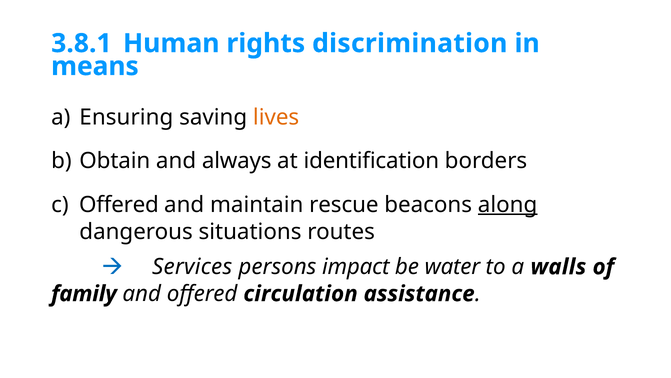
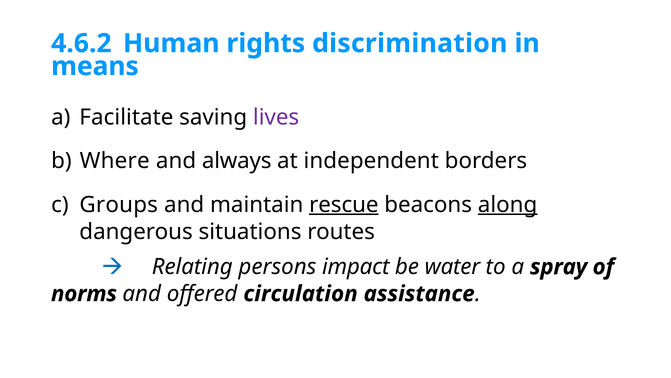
3.8.1: 3.8.1 -> 4.6.2
Ensuring: Ensuring -> Facilitate
lives colour: orange -> purple
Obtain: Obtain -> Where
identification: identification -> independent
Offered at (119, 204): Offered -> Groups
rescue underline: none -> present
Services: Services -> Relating
walls: walls -> spray
family: family -> norms
